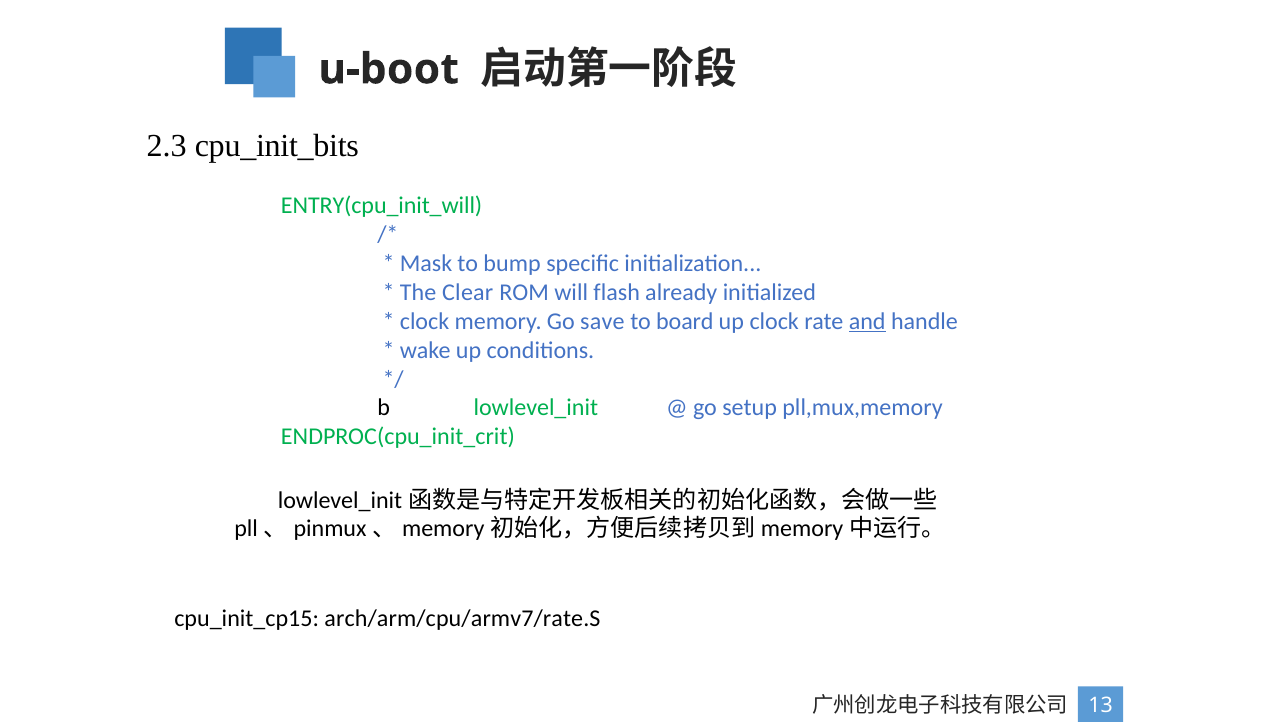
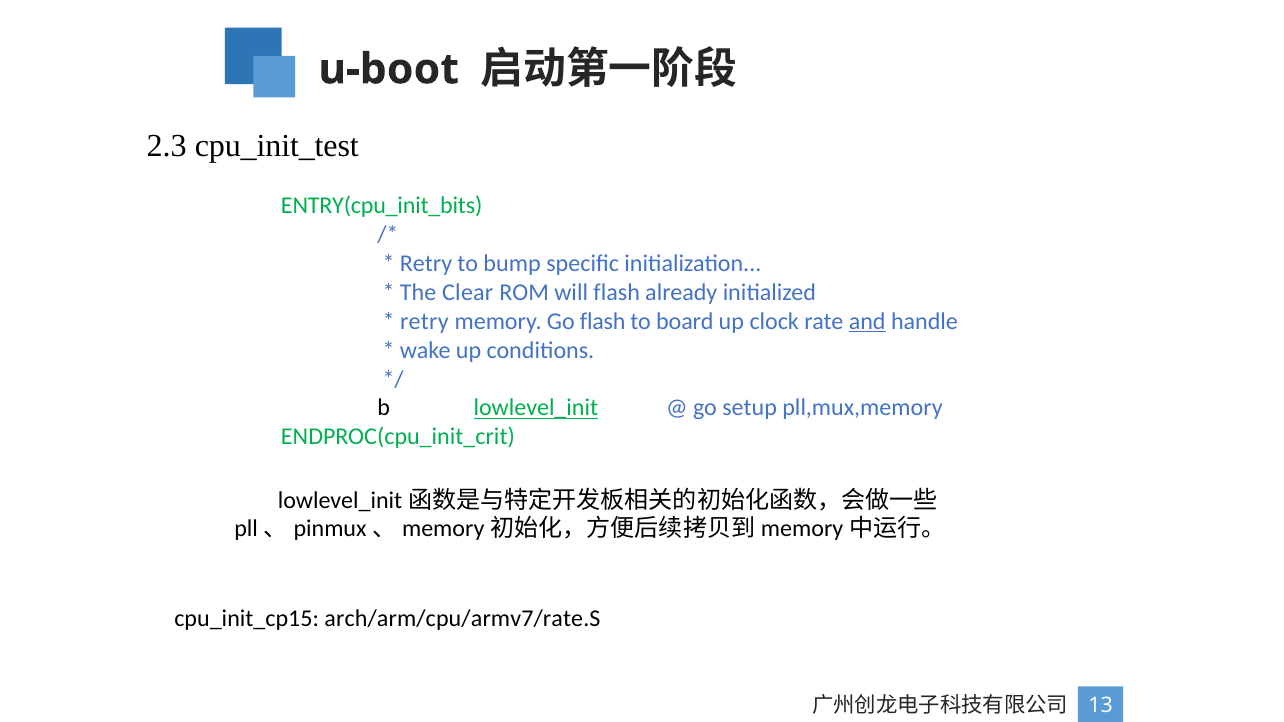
cpu_init_bits: cpu_init_bits -> cpu_init_test
ENTRY(cpu_init_will: ENTRY(cpu_init_will -> ENTRY(cpu_init_bits
Mask at (426, 264): Mask -> Retry
clock at (425, 322): clock -> retry
Go save: save -> flash
lowlevel_init underline: none -> present
